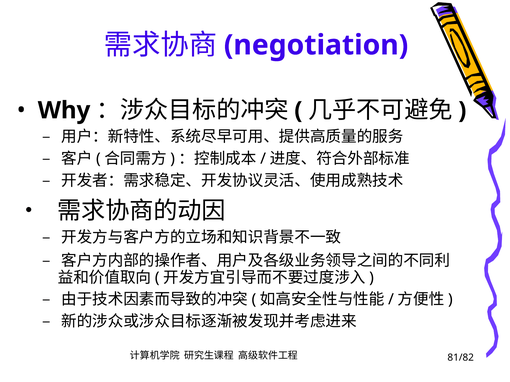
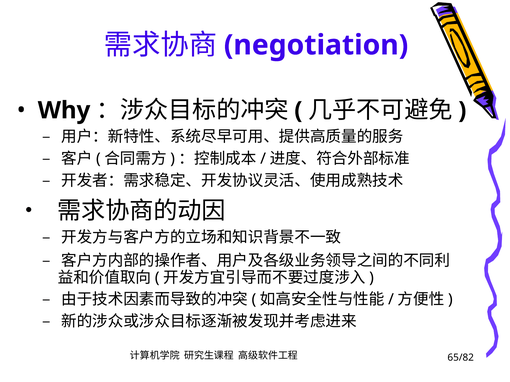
81/82: 81/82 -> 65/82
